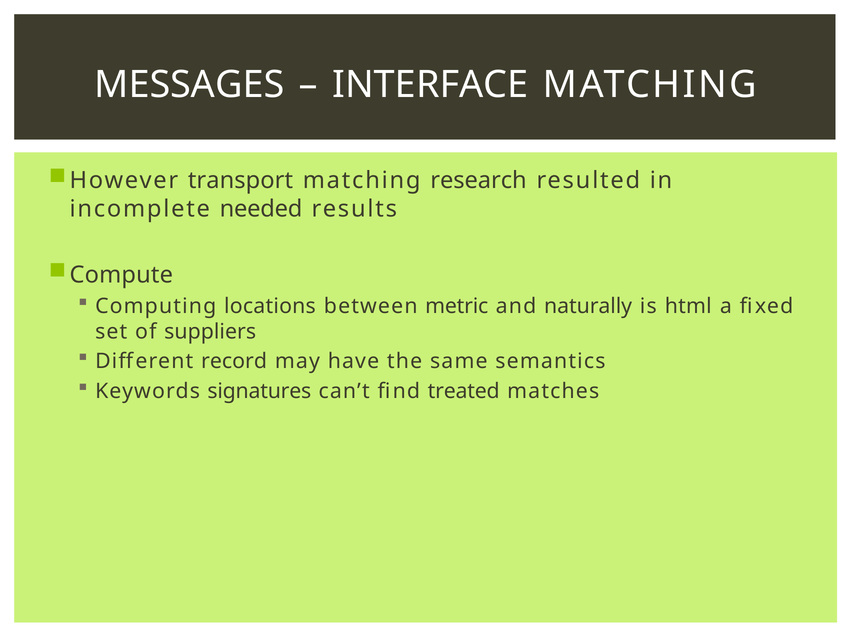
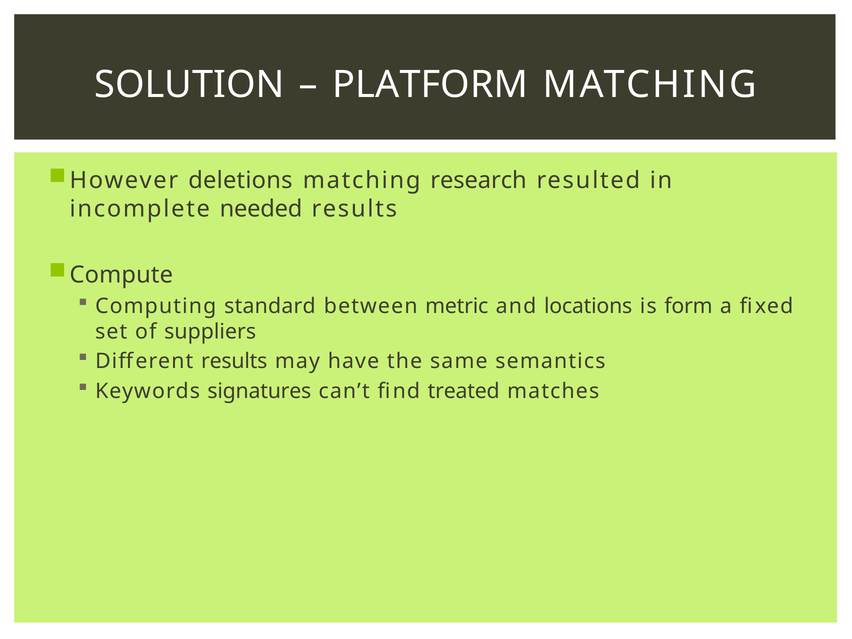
MESSAGES: MESSAGES -> SOLUTION
INTERFACE: INTERFACE -> PLATFORM
transport: transport -> deletions
locations: locations -> standard
naturally: naturally -> locations
html: html -> form
Different record: record -> results
